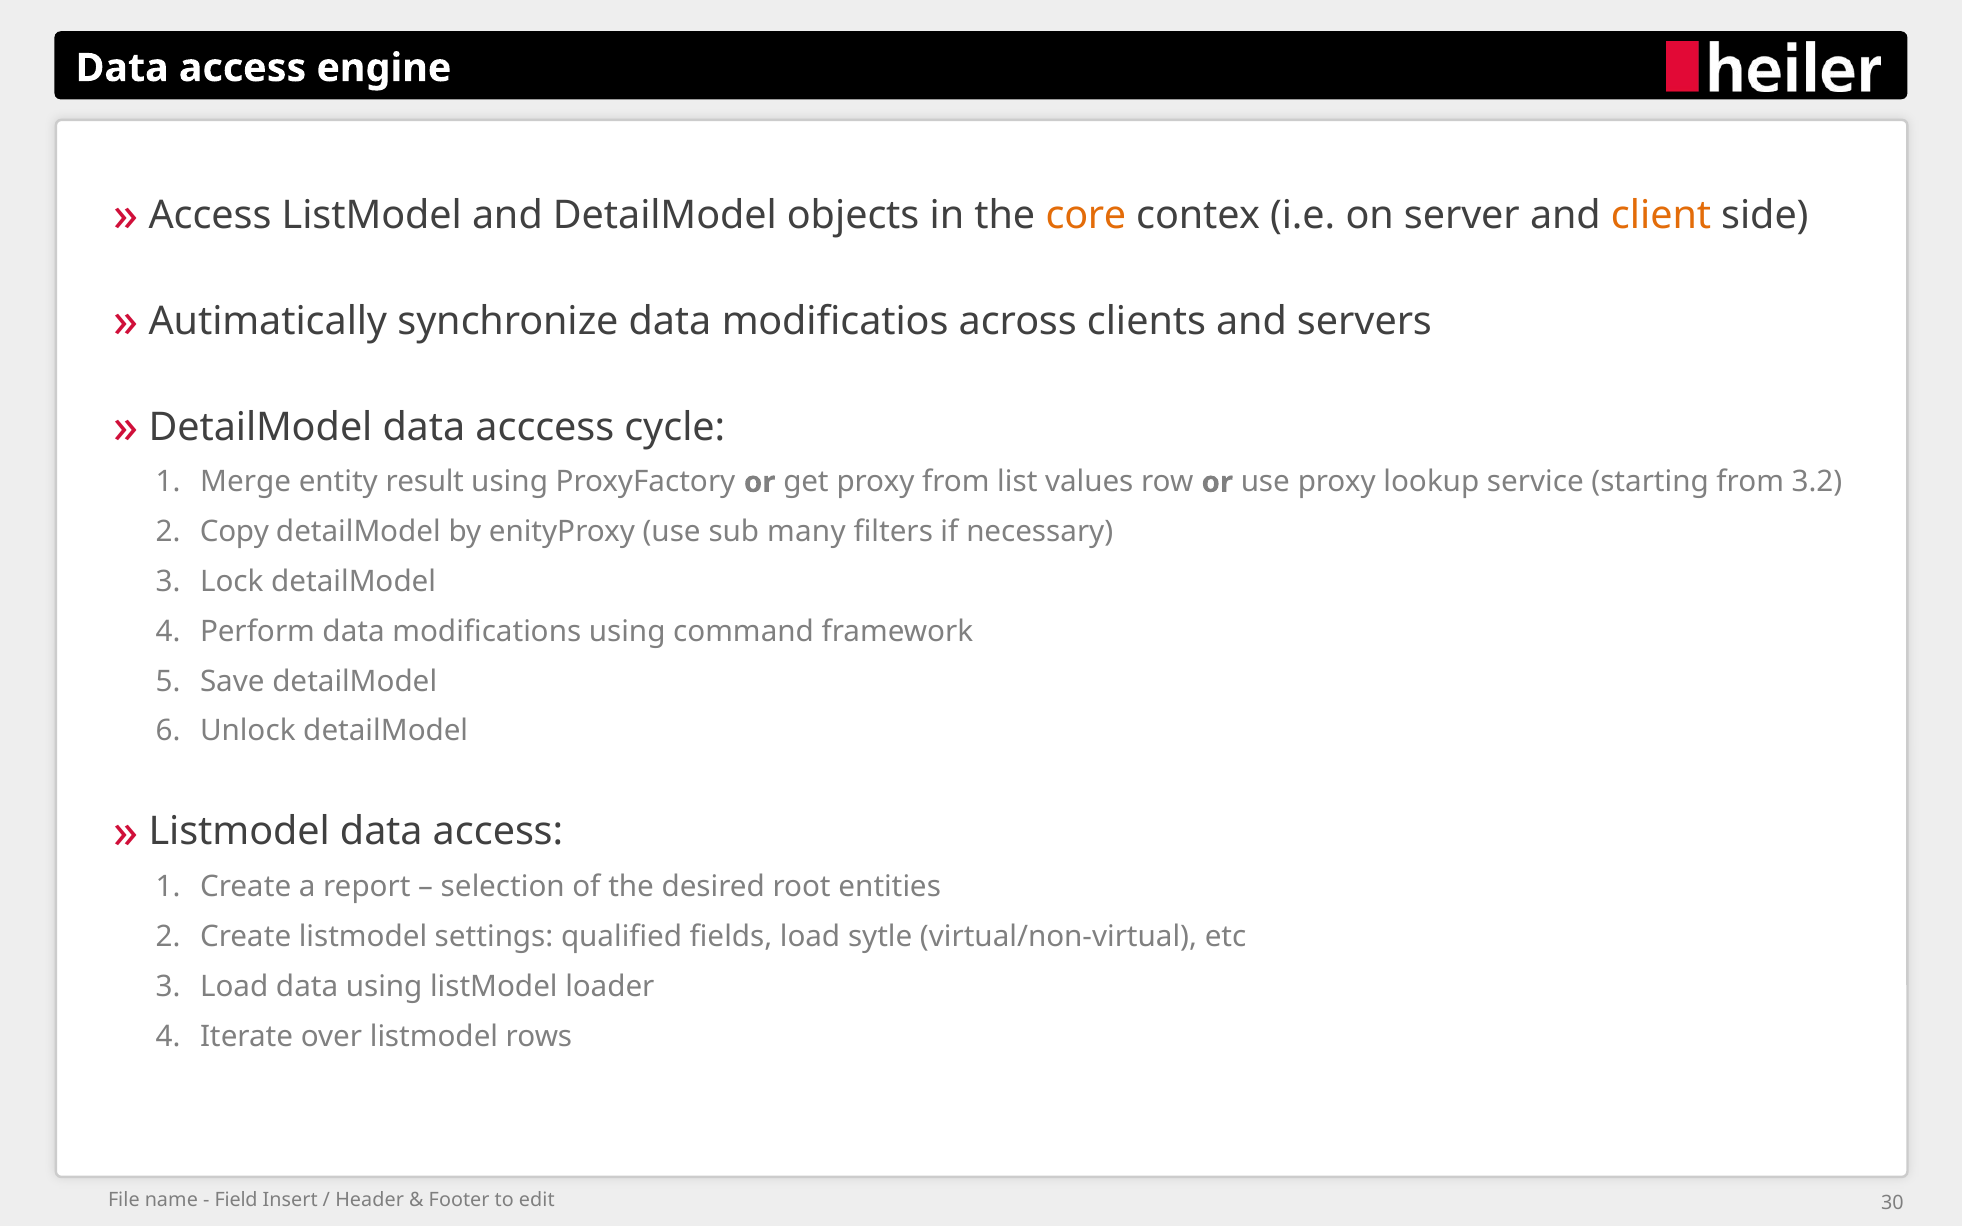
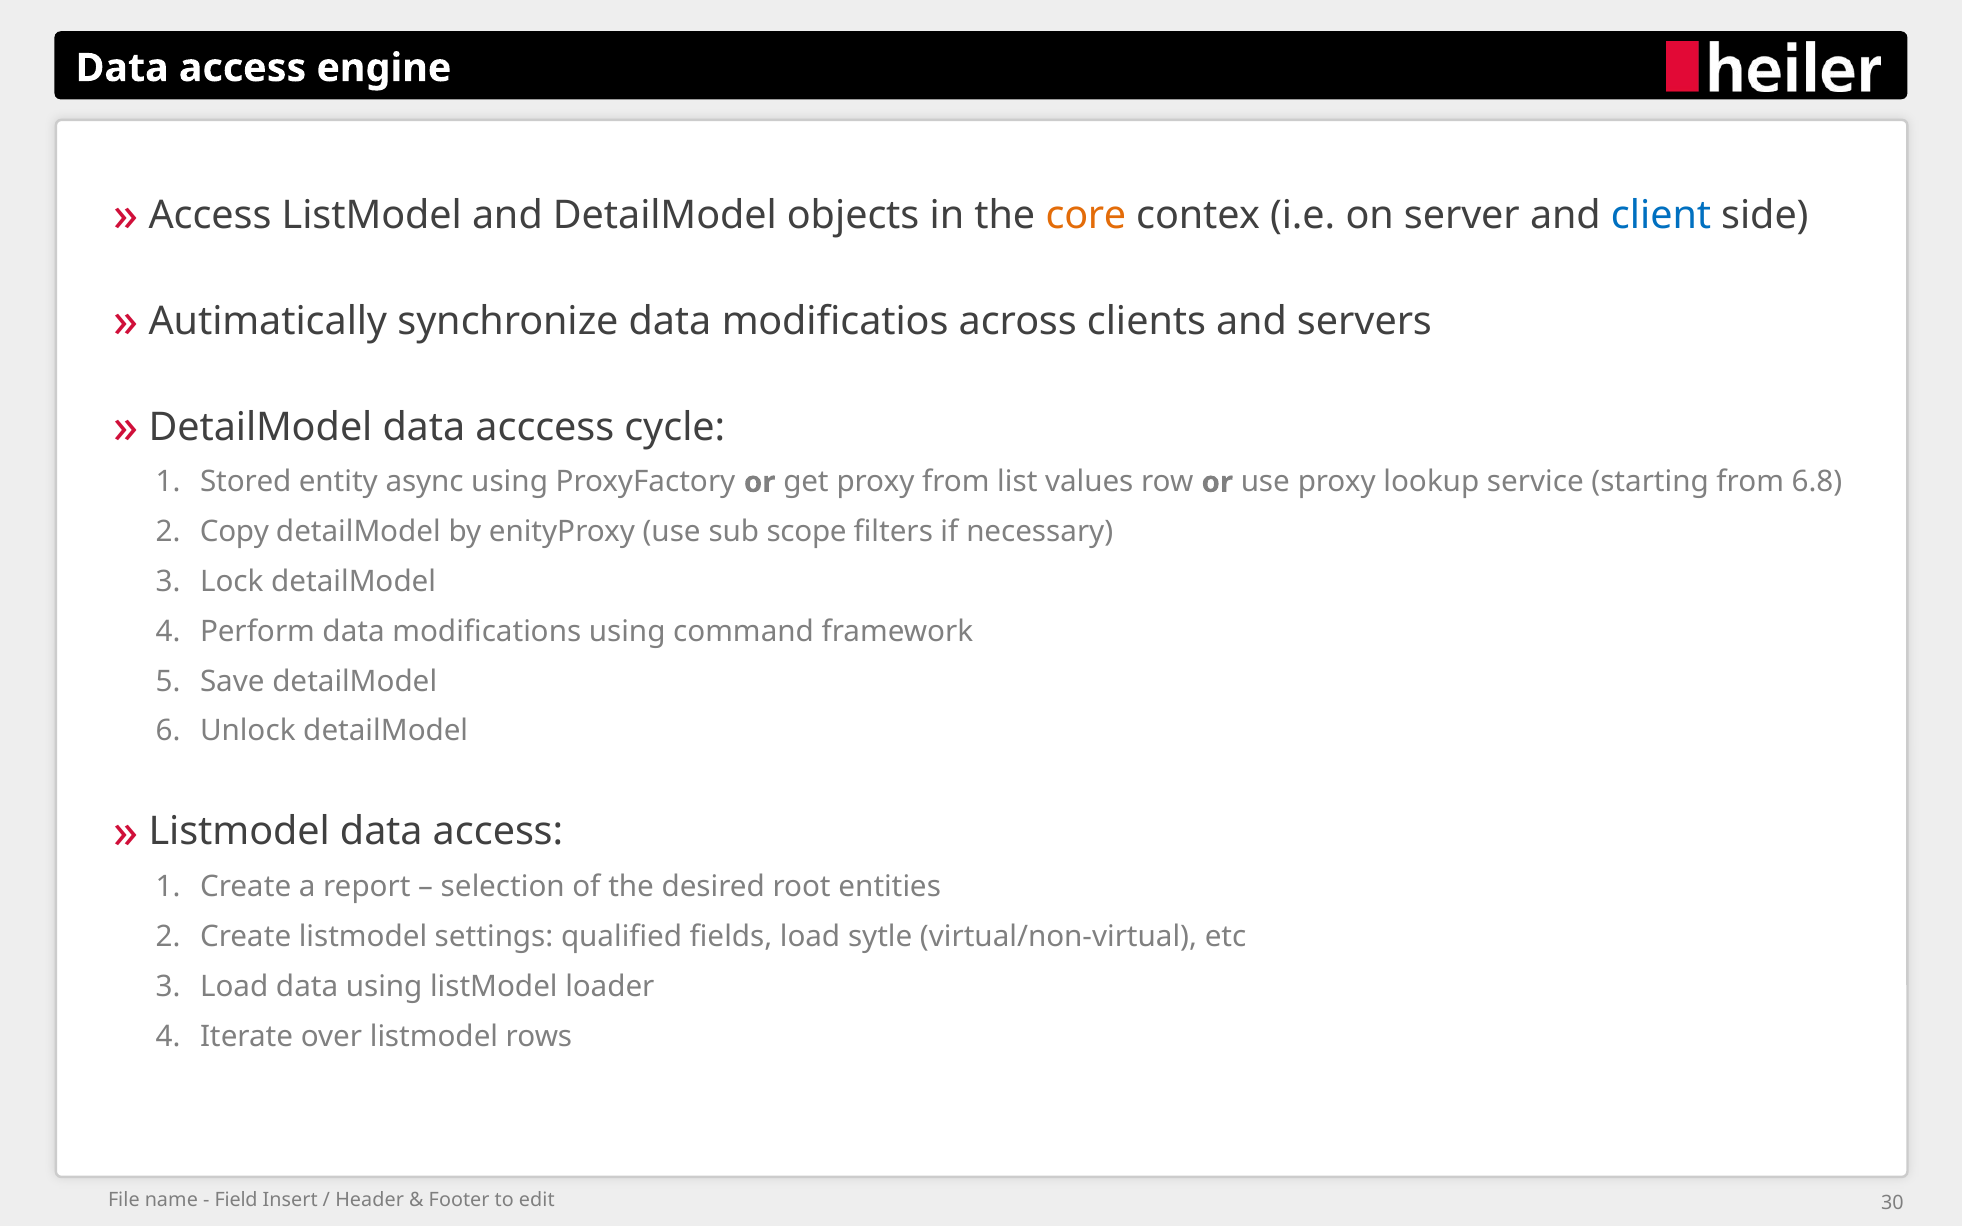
client colour: orange -> blue
Merge: Merge -> Stored
result: result -> async
3.2: 3.2 -> 6.8
many: many -> scope
